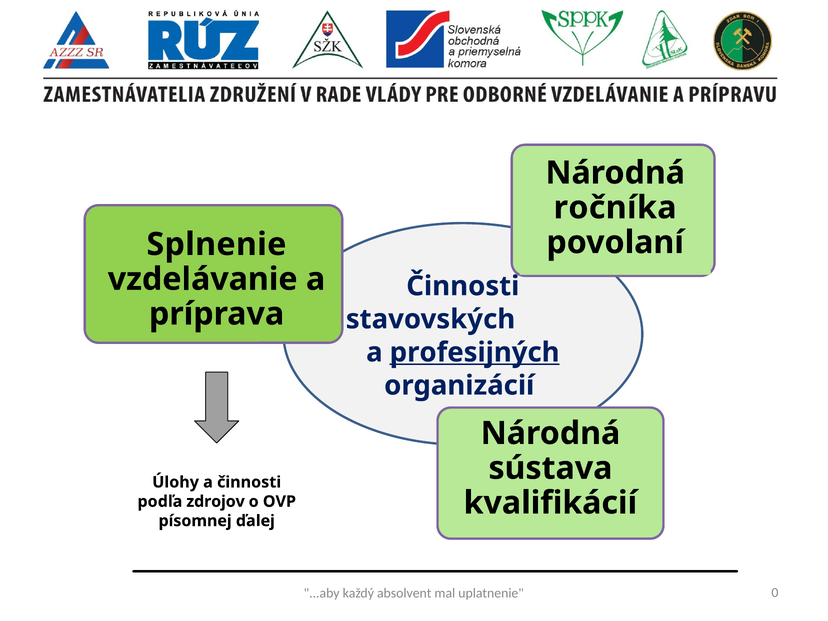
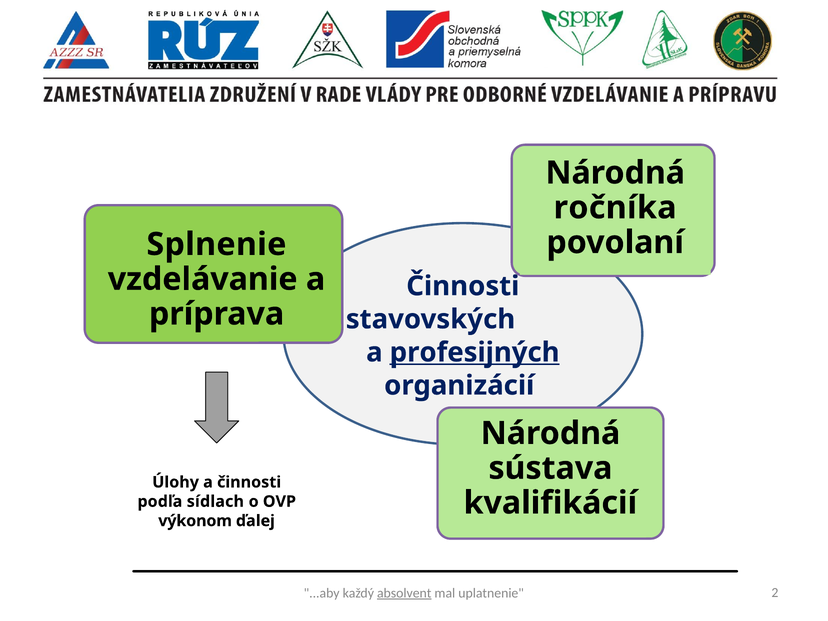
zdrojov: zdrojov -> sídlach
písomnej: písomnej -> výkonom
absolvent underline: none -> present
0: 0 -> 2
